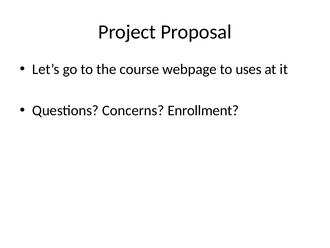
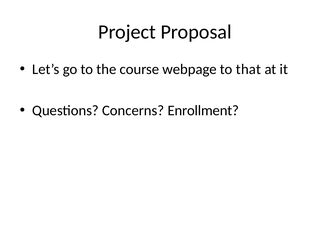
uses: uses -> that
